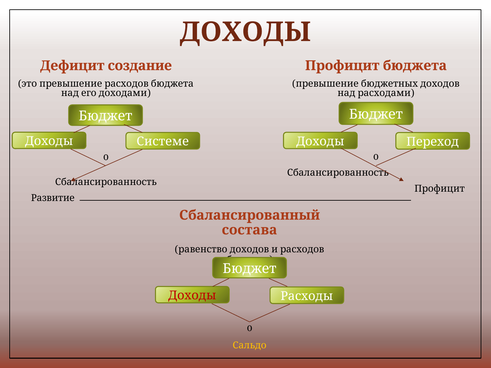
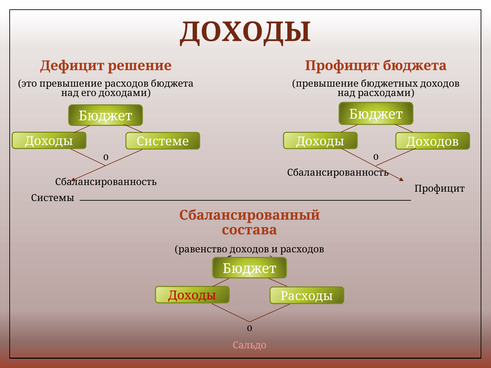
создание: создание -> решение
Переход: Переход -> Доходов
Развитие: Развитие -> Системы
Сальдо colour: yellow -> pink
